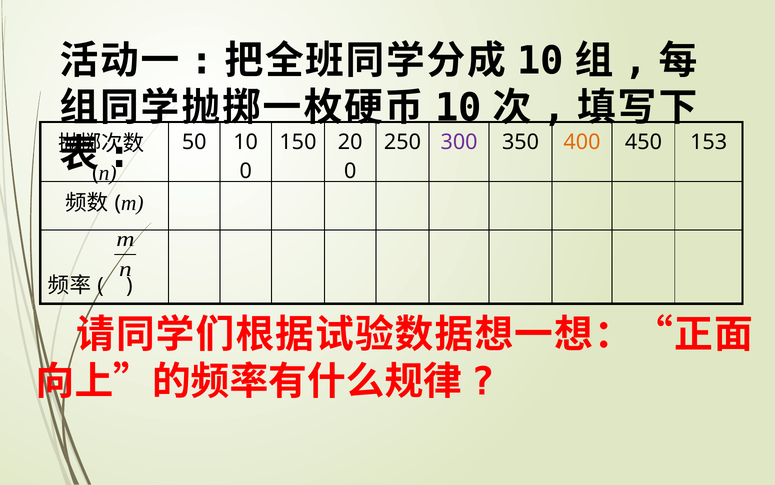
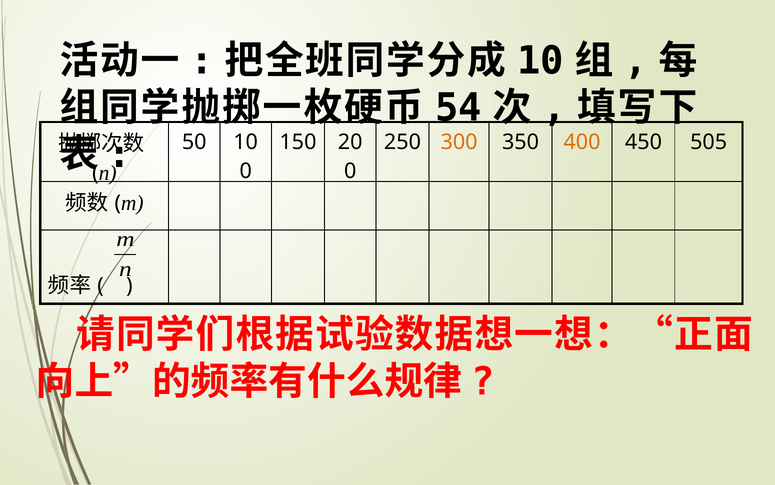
10 at (458, 108): 10 -> 54
300 colour: purple -> orange
153: 153 -> 505
